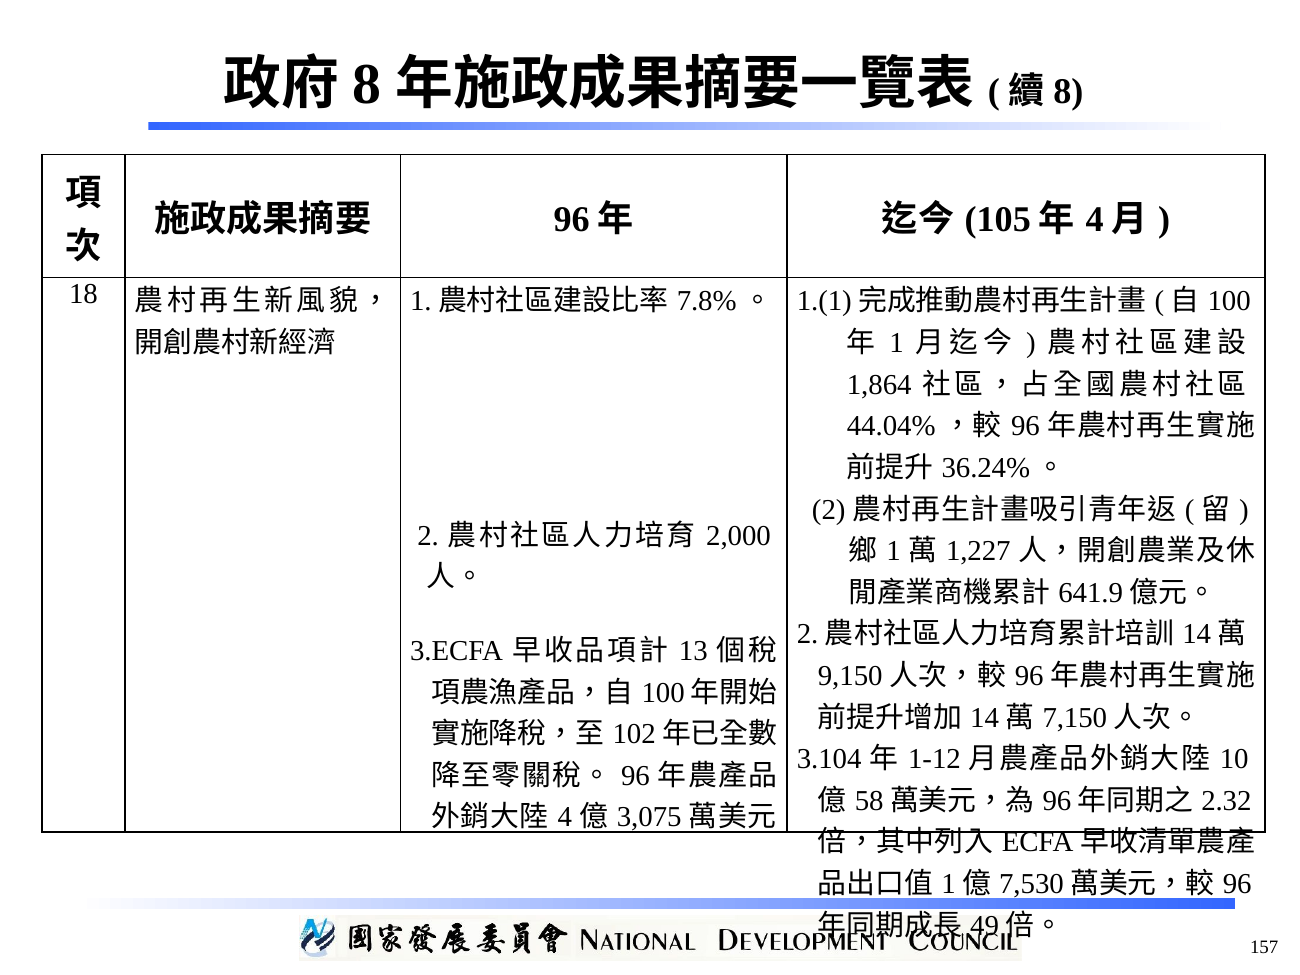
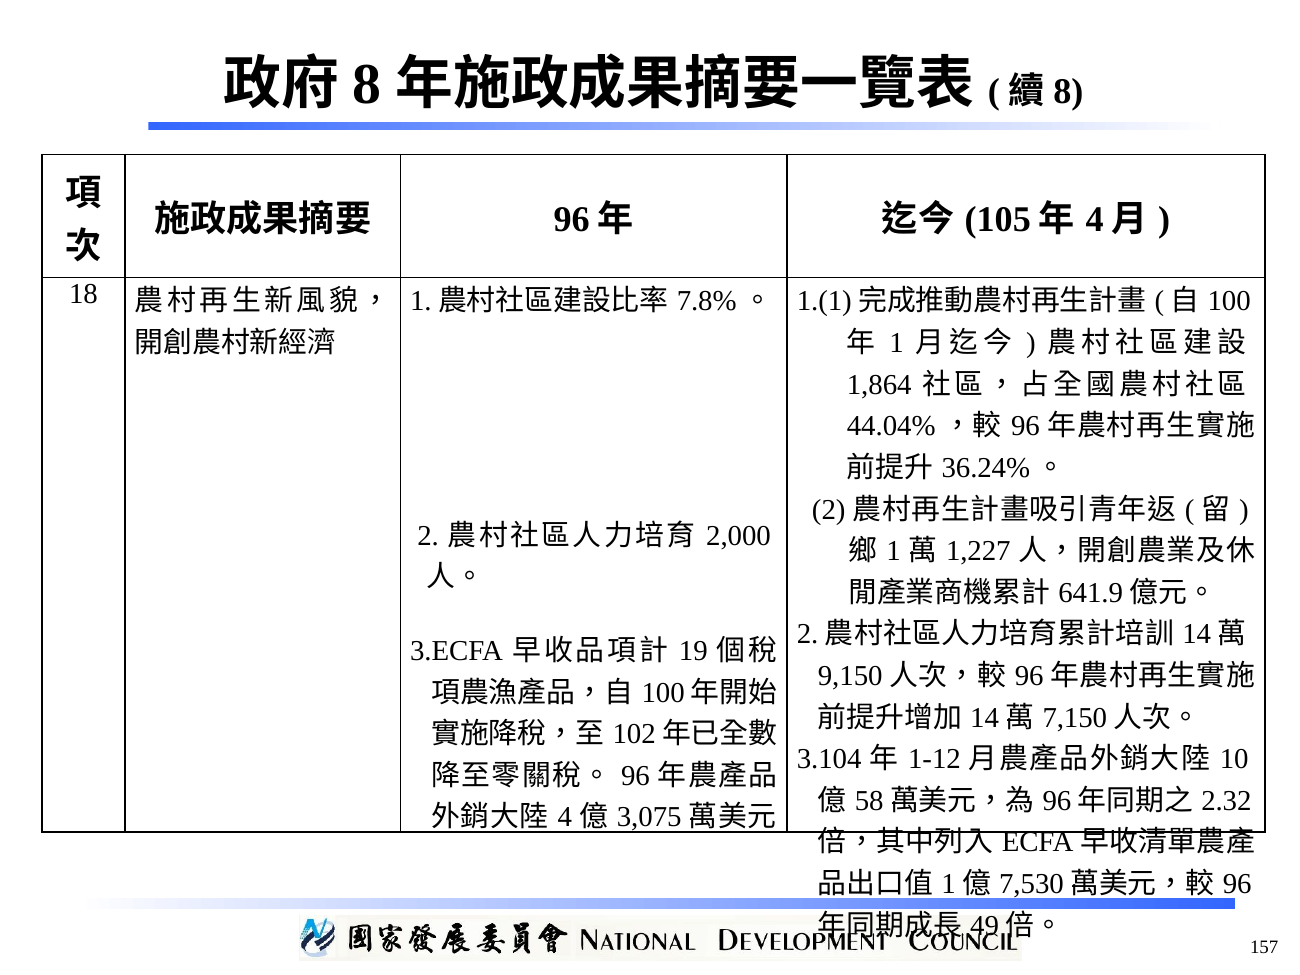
13: 13 -> 19
